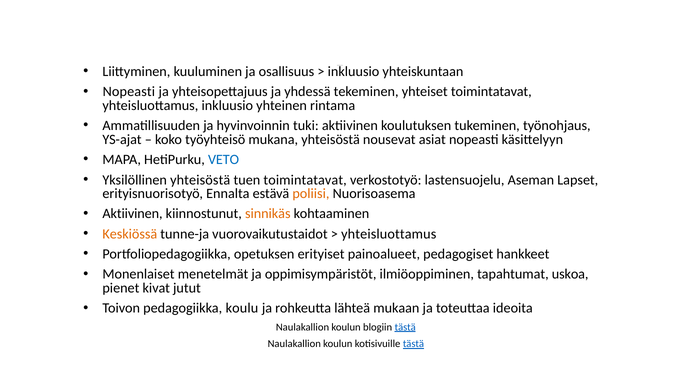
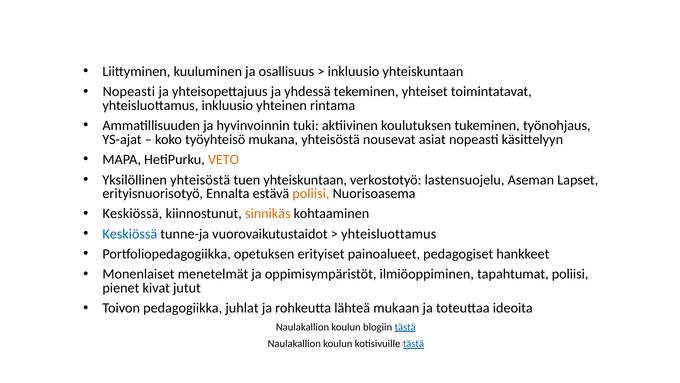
VETO colour: blue -> orange
tuen toimintatavat: toimintatavat -> yhteiskuntaan
Aktiivinen at (133, 214): Aktiivinen -> Keskiössä
Keskiössä at (130, 234) colour: orange -> blue
tapahtumat uskoa: uskoa -> poliisi
pedagogiikka koulu: koulu -> juhlat
